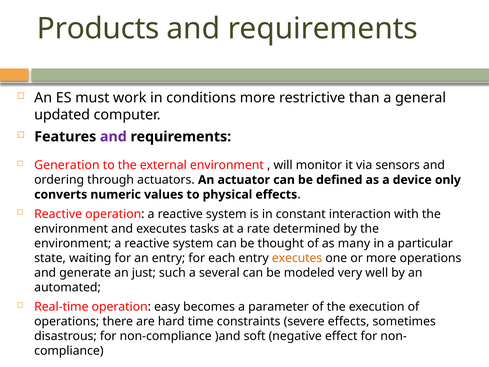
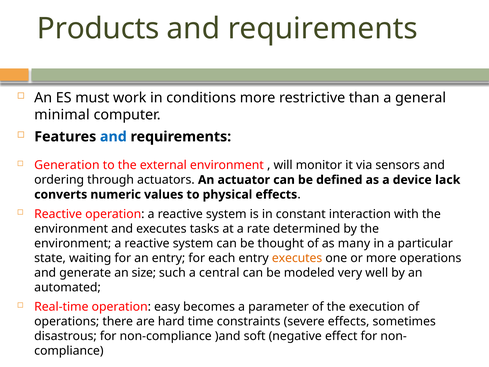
updated: updated -> minimal
and at (113, 137) colour: purple -> blue
only: only -> lack
just: just -> size
several: several -> central
